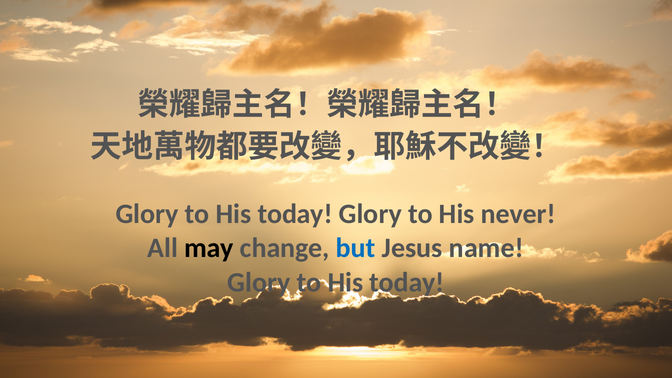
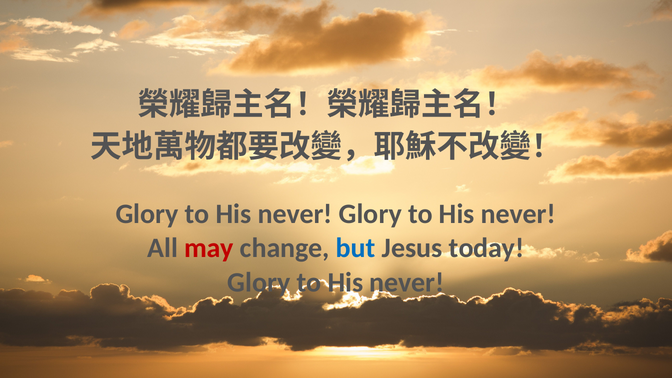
today at (295, 214): today -> never
may colour: black -> red
name: name -> today
today at (407, 282): today -> never
